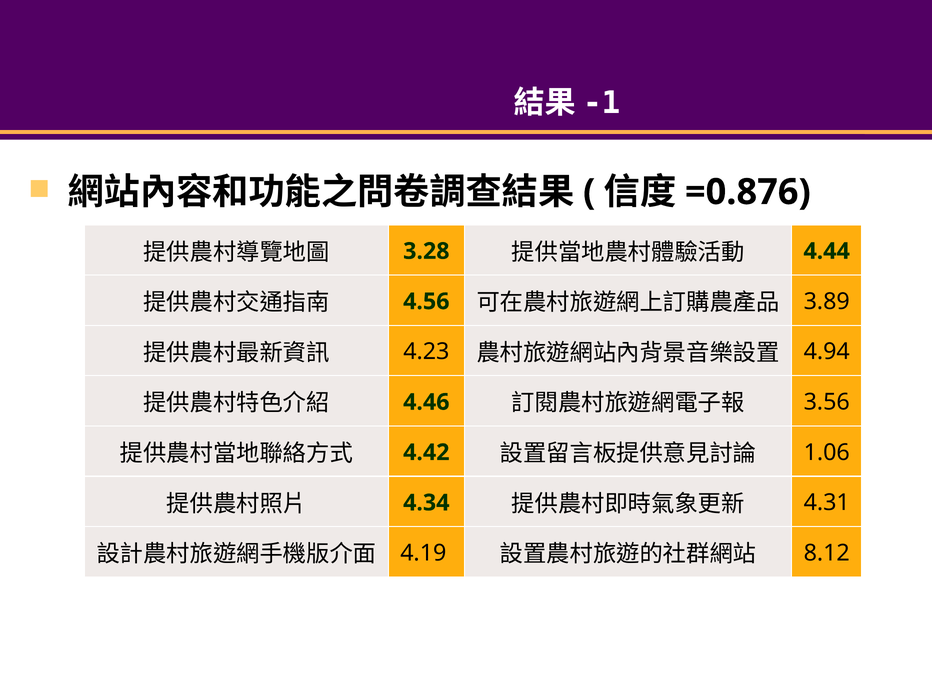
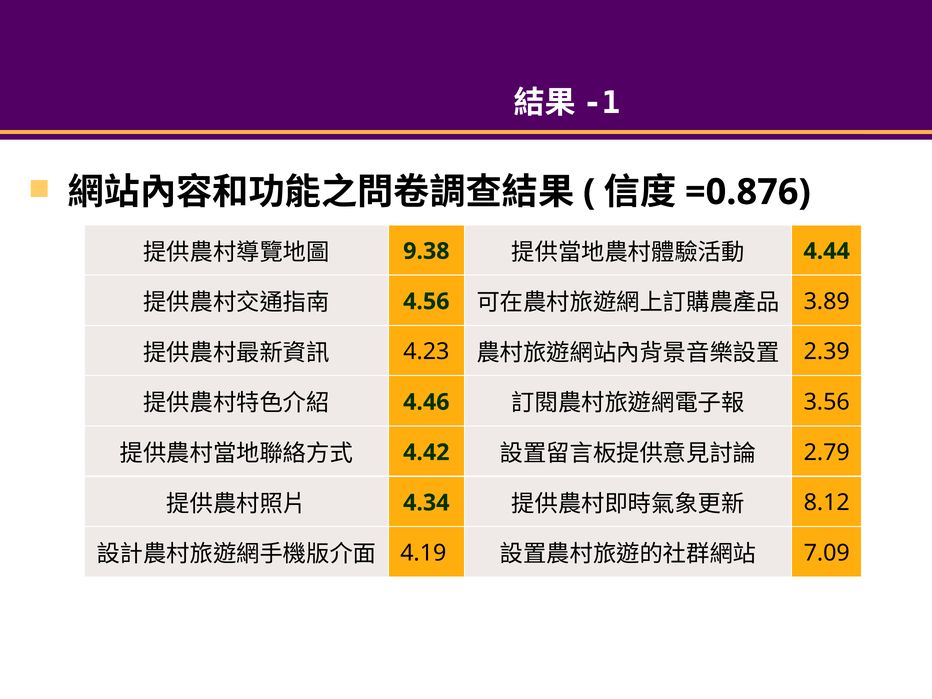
3.28: 3.28 -> 9.38
4.94: 4.94 -> 2.39
1.06: 1.06 -> 2.79
4.31: 4.31 -> 8.12
8.12: 8.12 -> 7.09
